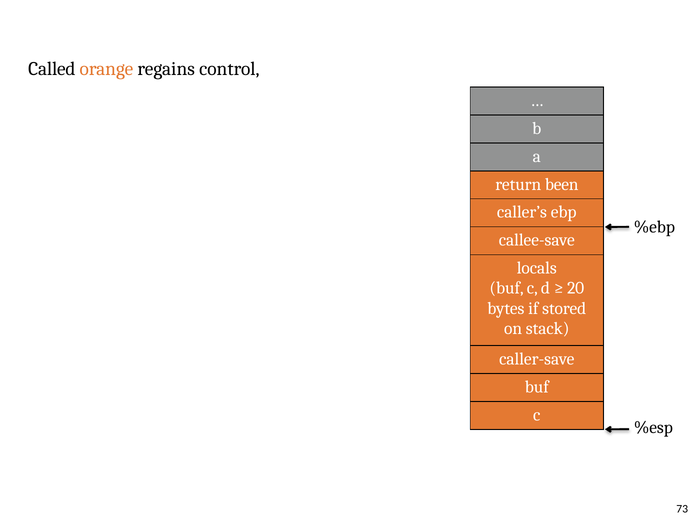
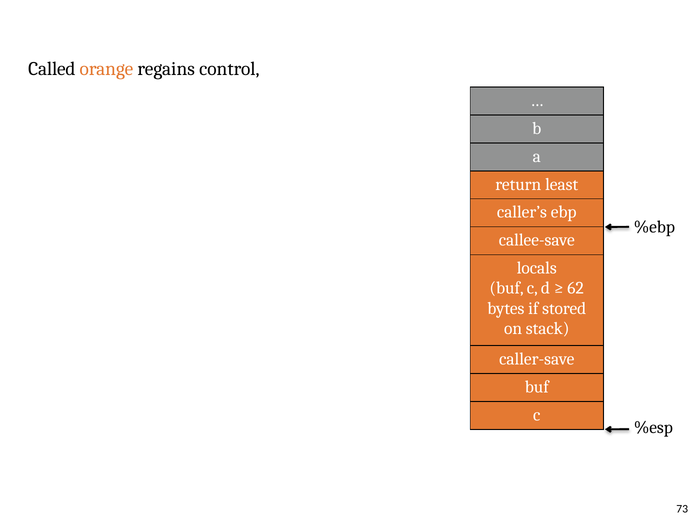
been: been -> least
20: 20 -> 62
